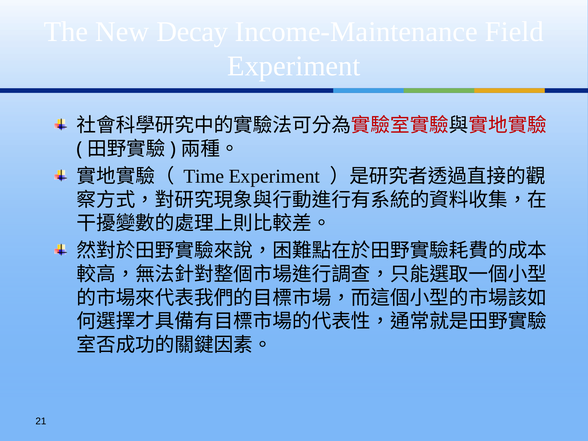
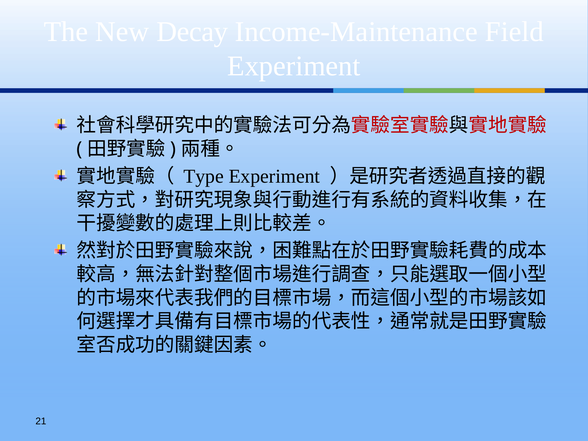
Time: Time -> Type
